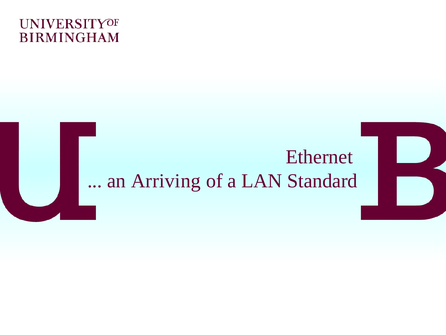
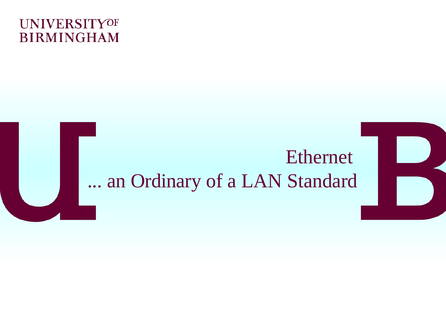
Arriving: Arriving -> Ordinary
